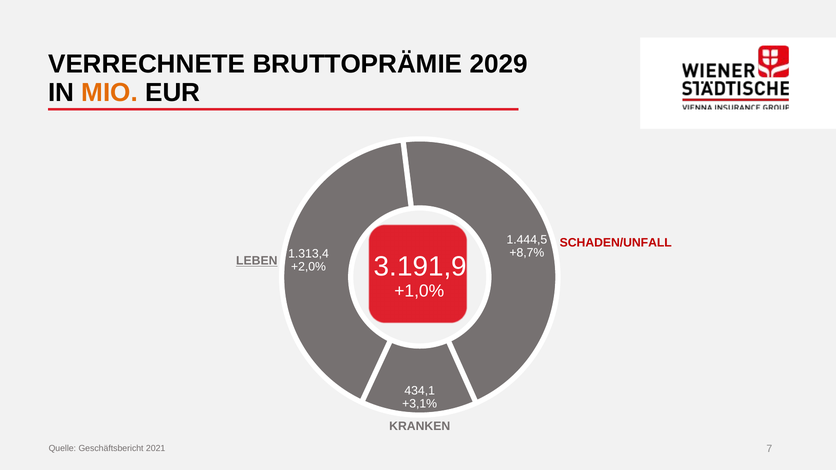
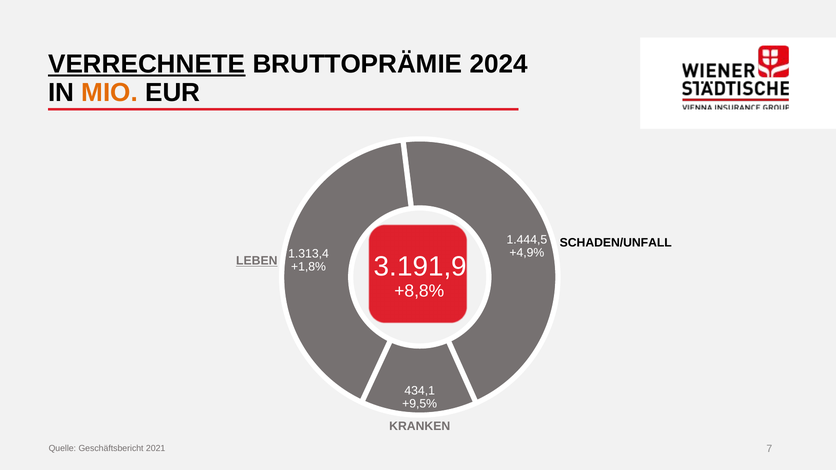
VERRECHNETE underline: none -> present
2029: 2029 -> 2024
SCHADEN/UNFALL colour: red -> black
+8,7%: +8,7% -> +4,9%
+2,0%: +2,0% -> +1,8%
+1,0%: +1,0% -> +8,8%
+3,1%: +3,1% -> +9,5%
